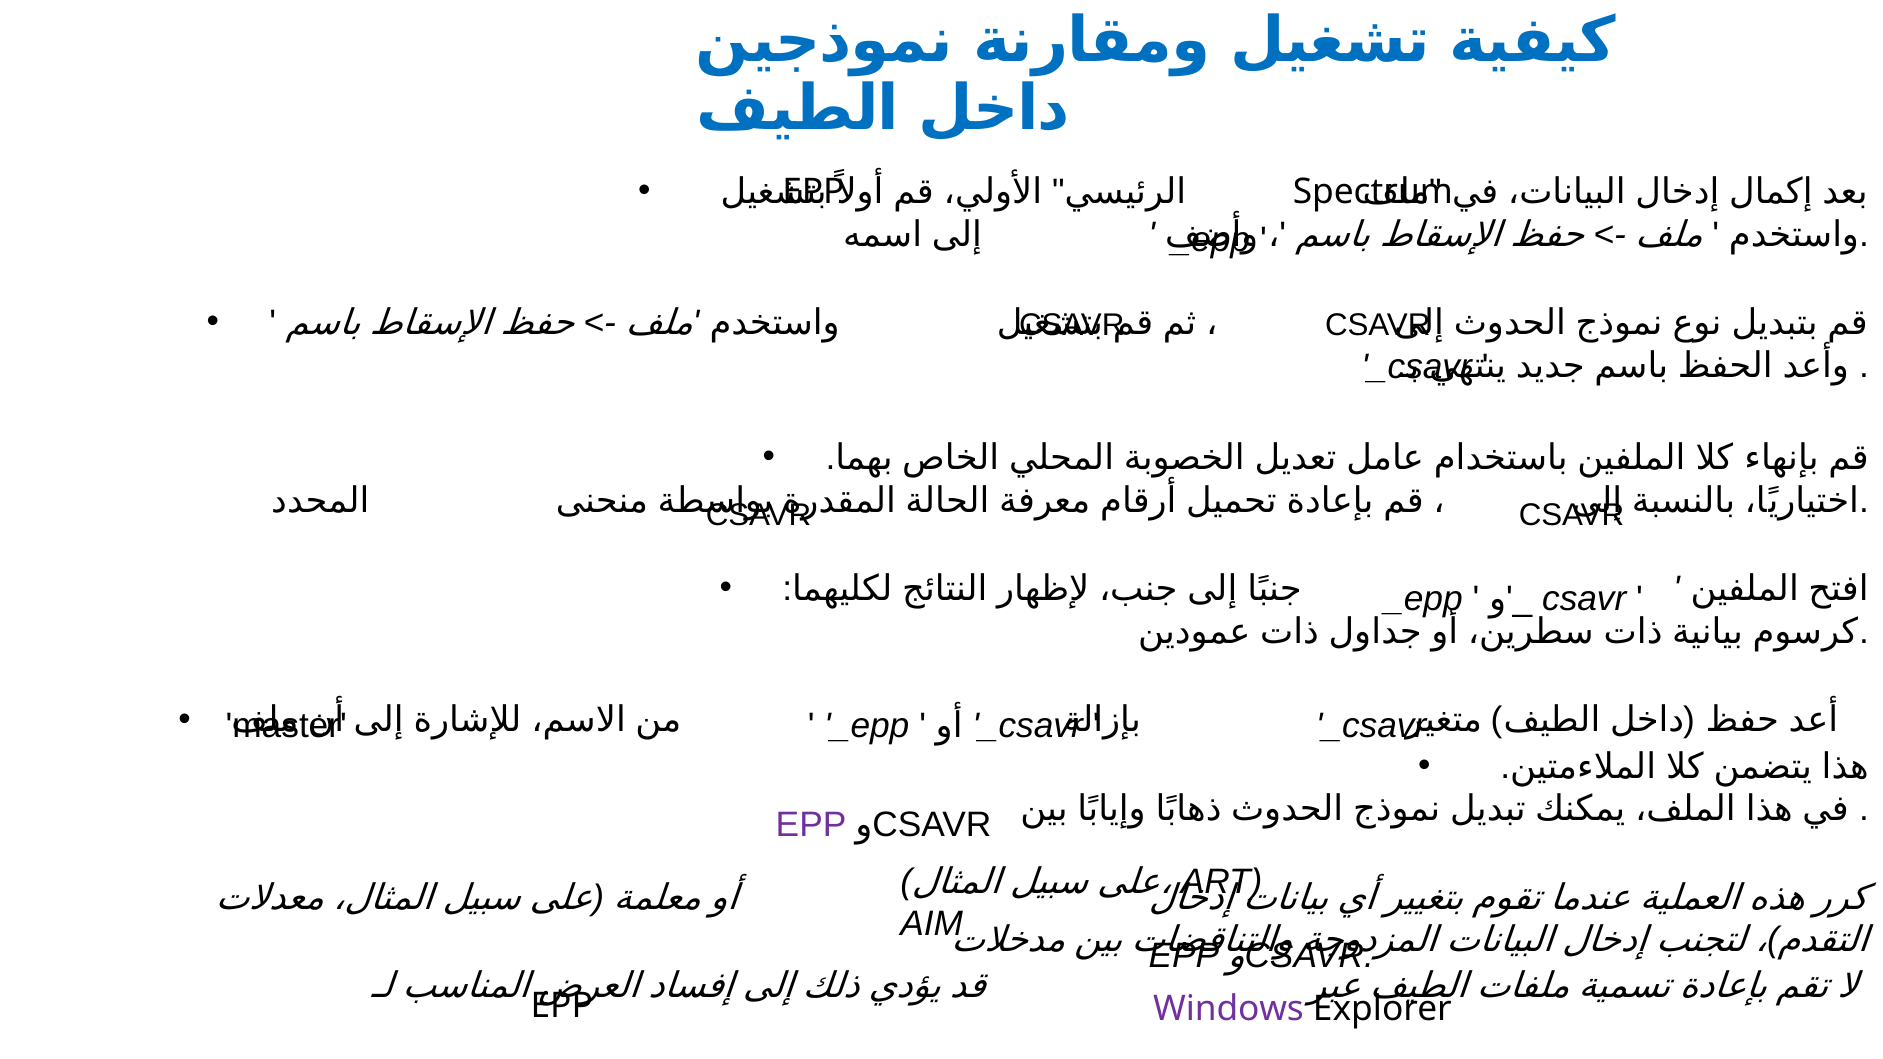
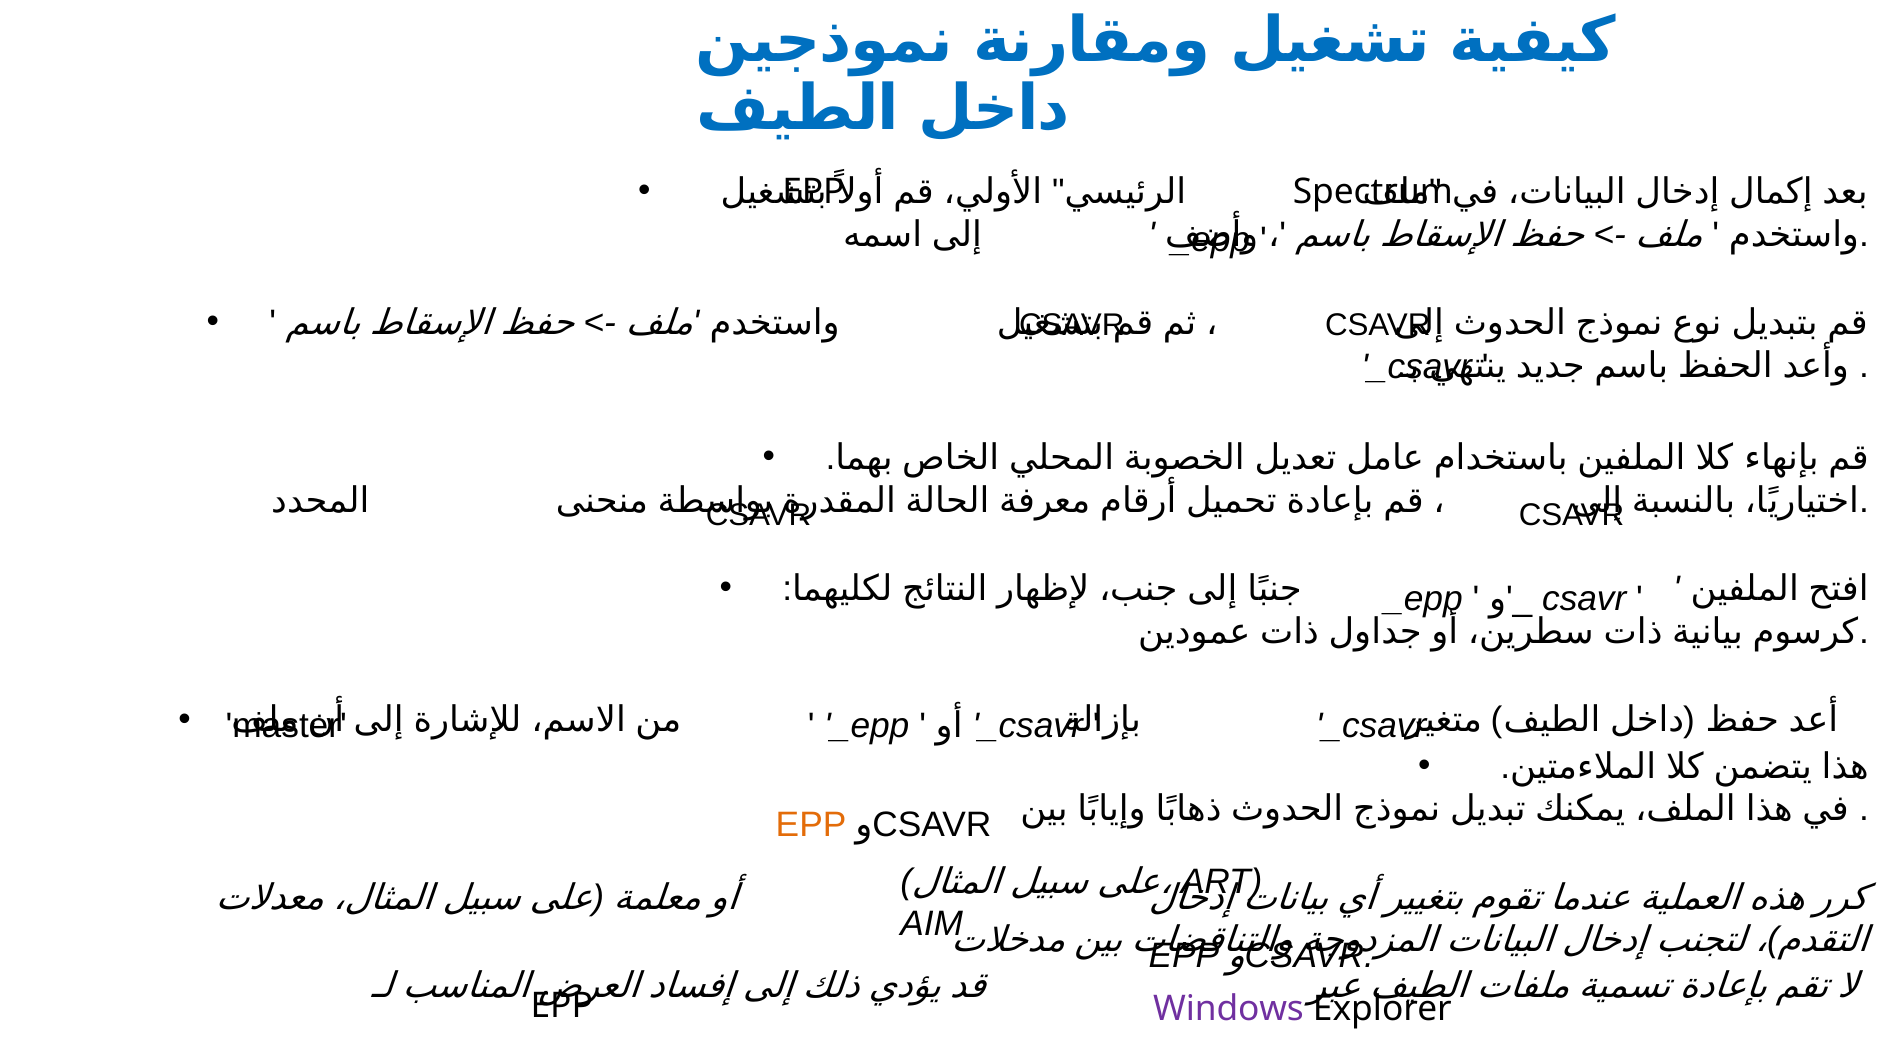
EPP at (811, 825) colour: purple -> orange
